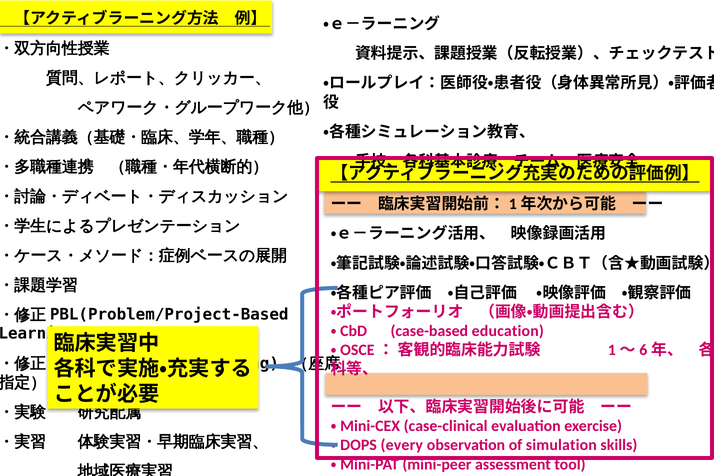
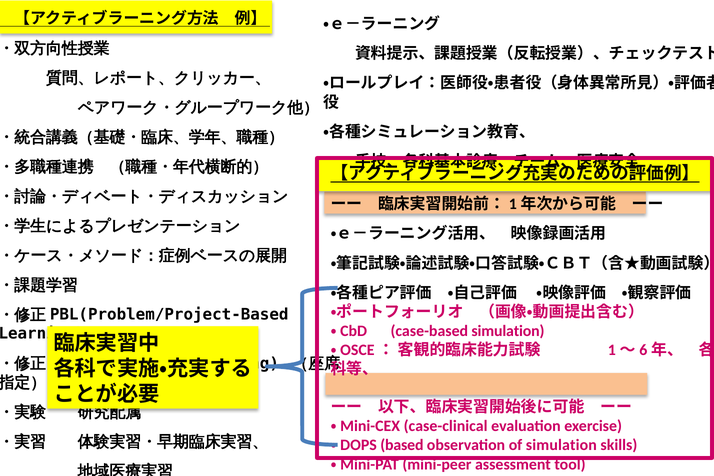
case-based education: education -> simulation
every: every -> based
